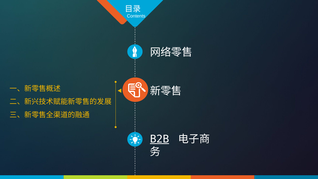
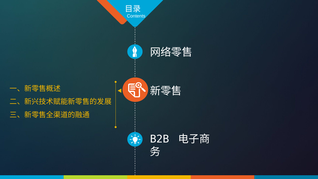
B2B underline: present -> none
